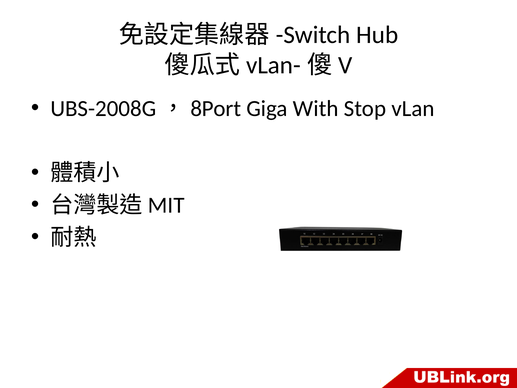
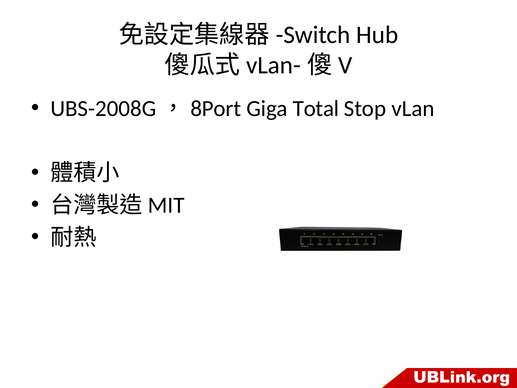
With: With -> Total
